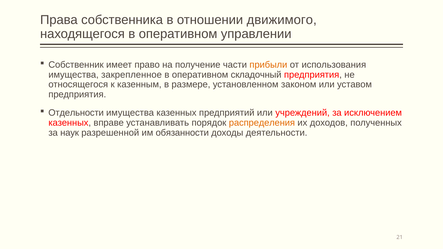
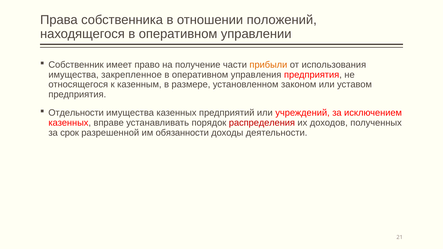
движимого: движимого -> положений
складочный: складочный -> управления
распределения colour: orange -> red
наук: наук -> срок
